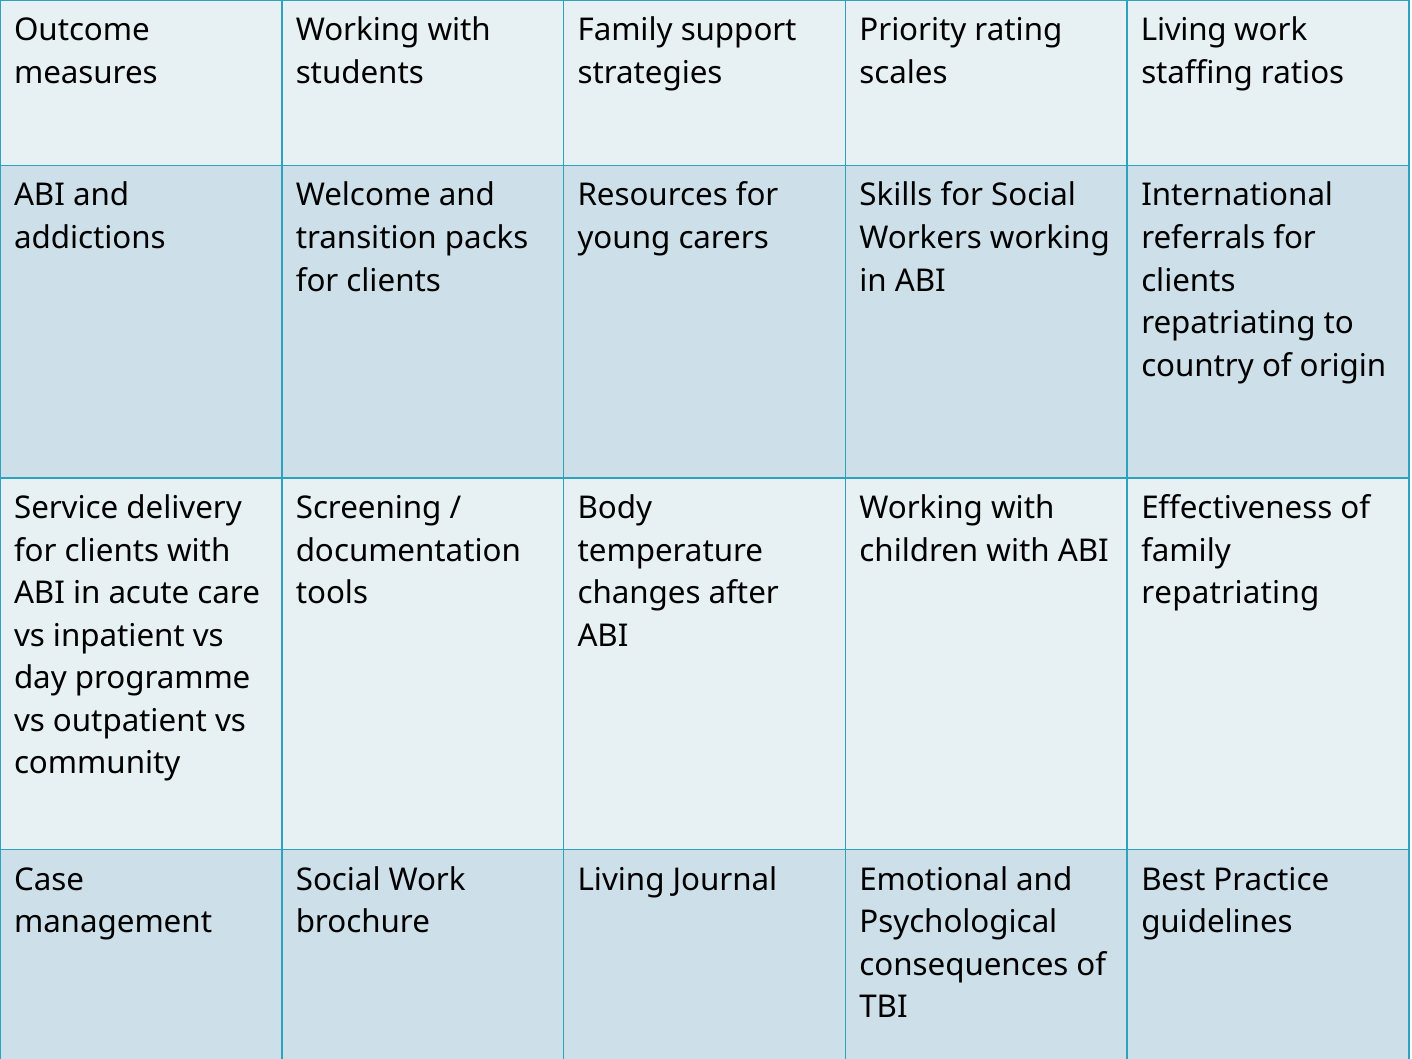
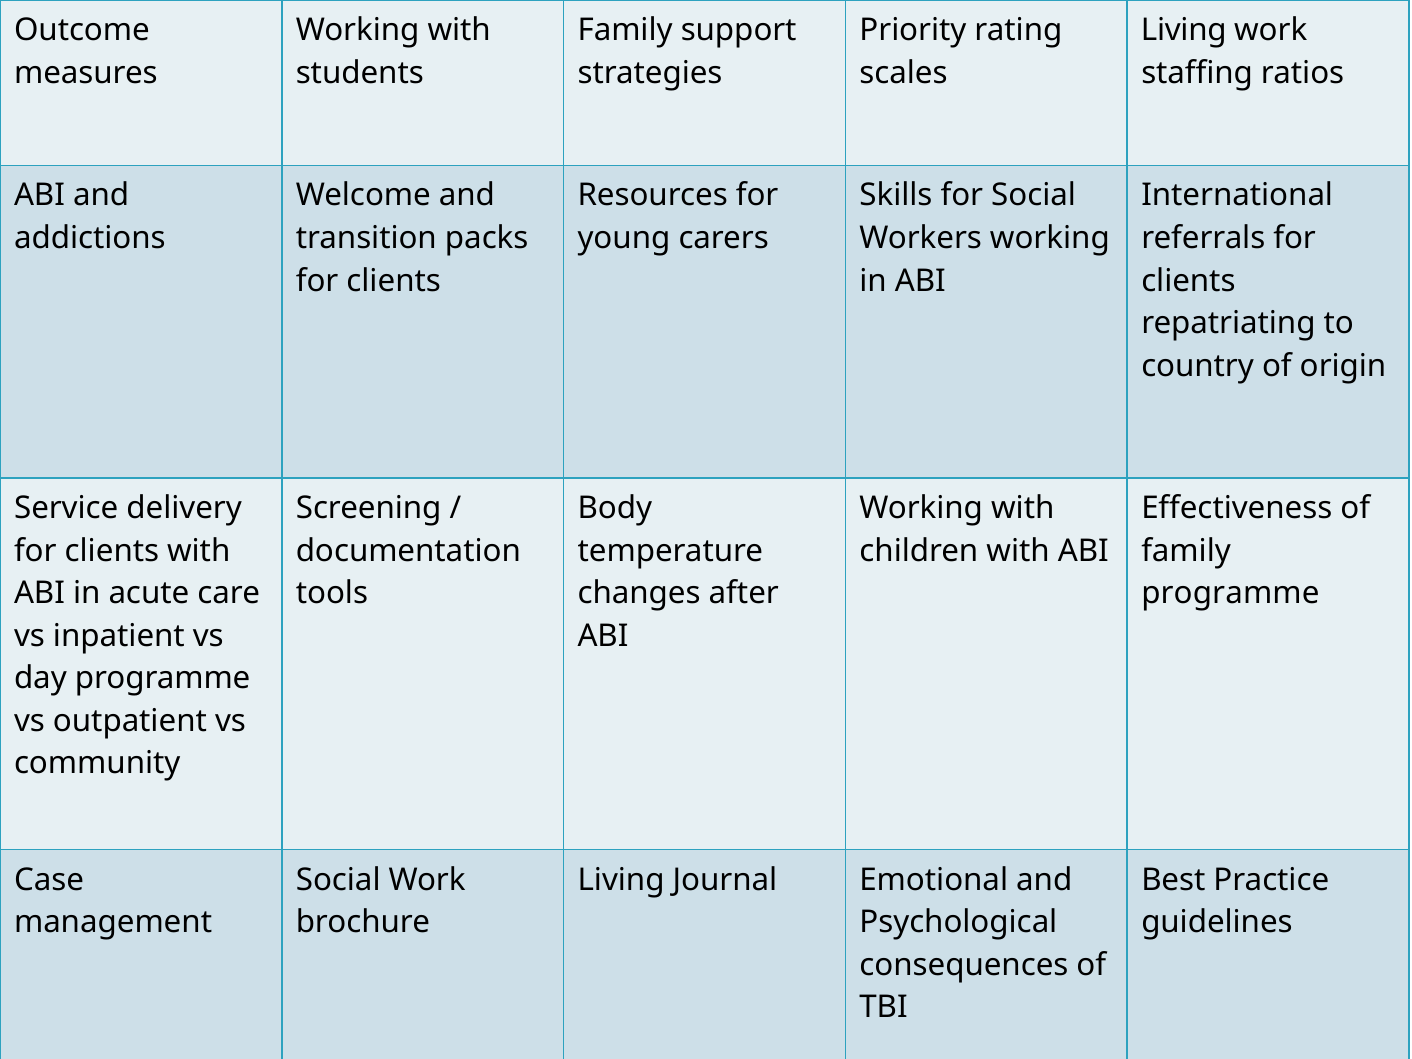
repatriating at (1230, 593): repatriating -> programme
